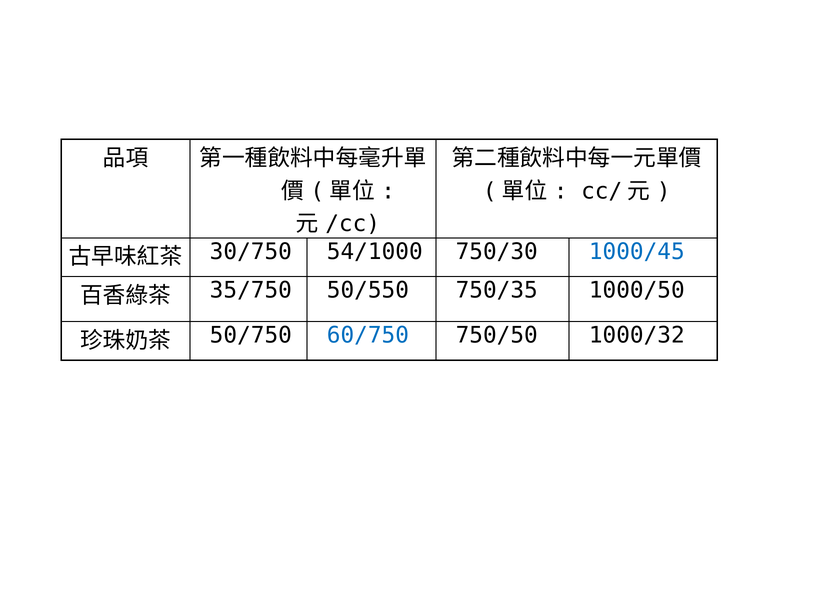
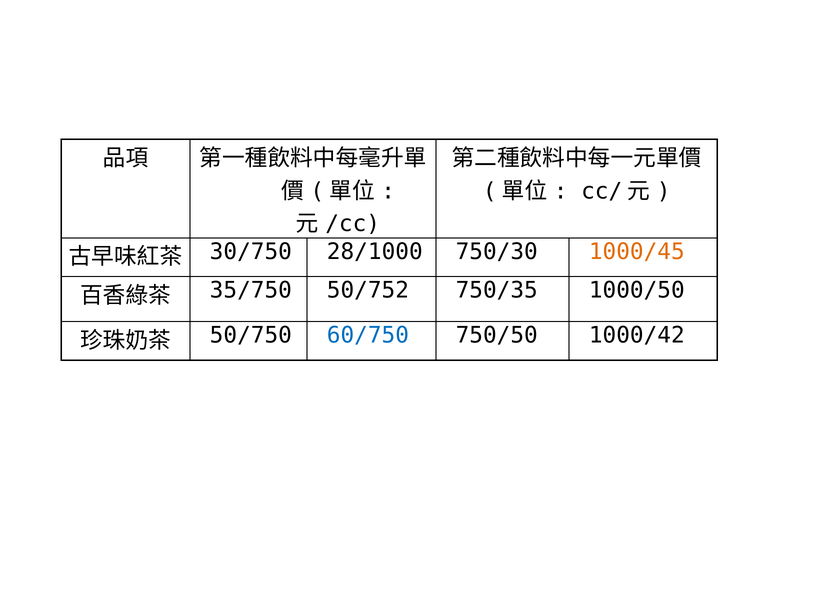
54/1000: 54/1000 -> 28/1000
1000/45 colour: blue -> orange
50/550: 50/550 -> 50/752
1000/32: 1000/32 -> 1000/42
